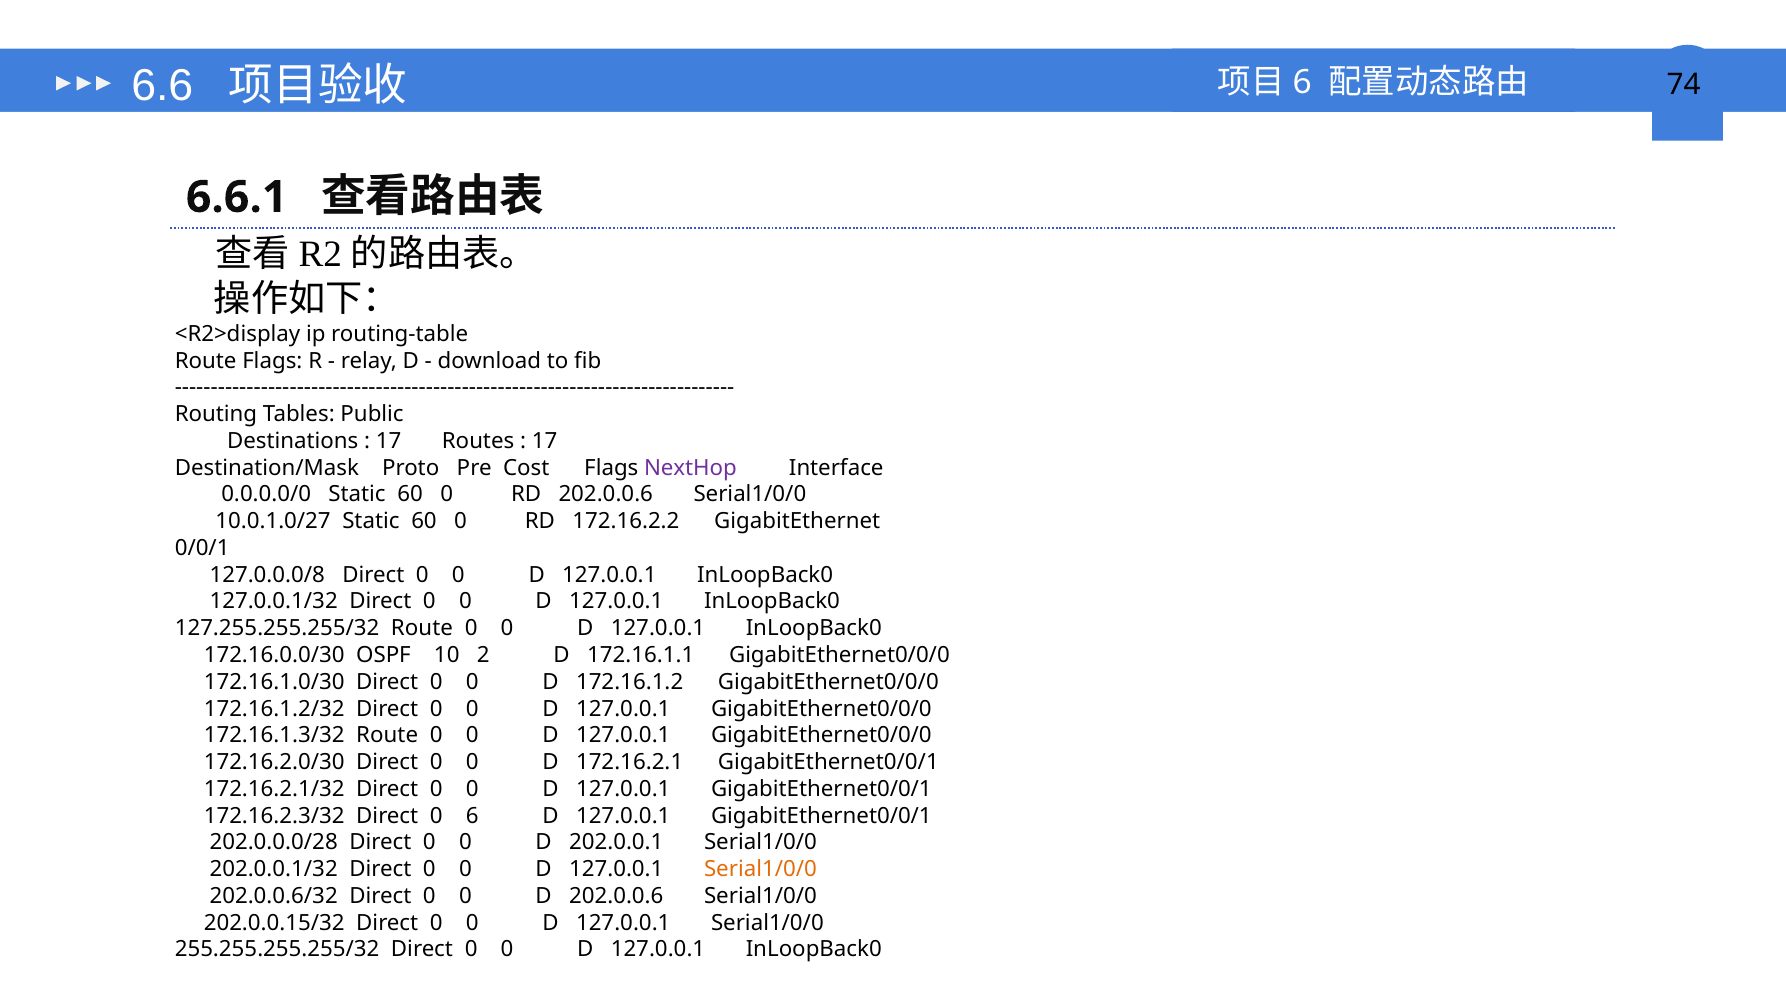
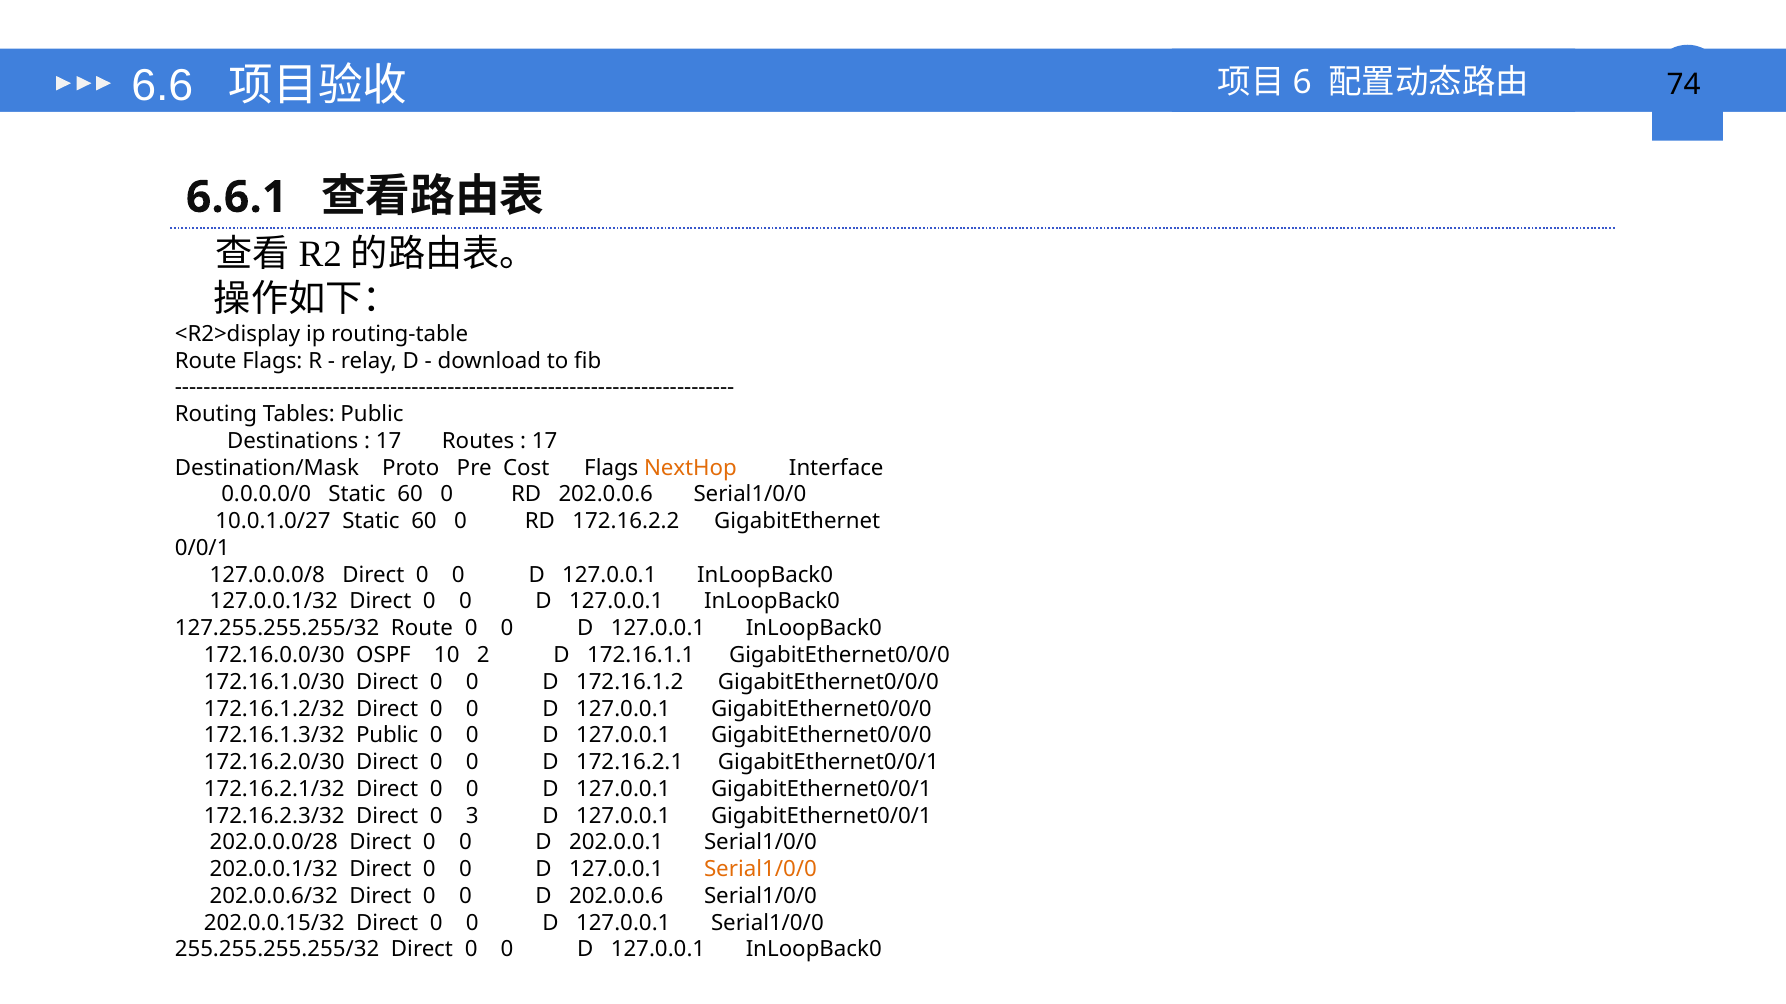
NextHop colour: purple -> orange
172.16.1.3/32 Route: Route -> Public
6: 6 -> 3
